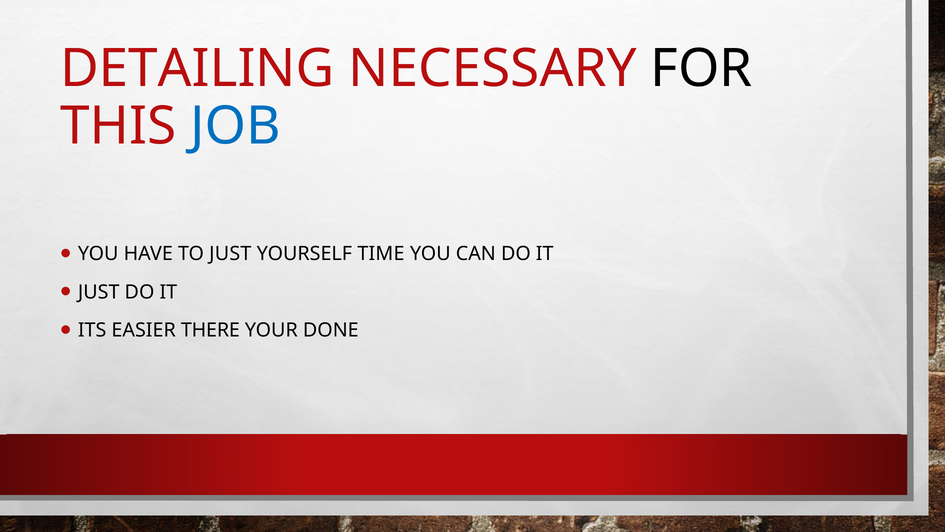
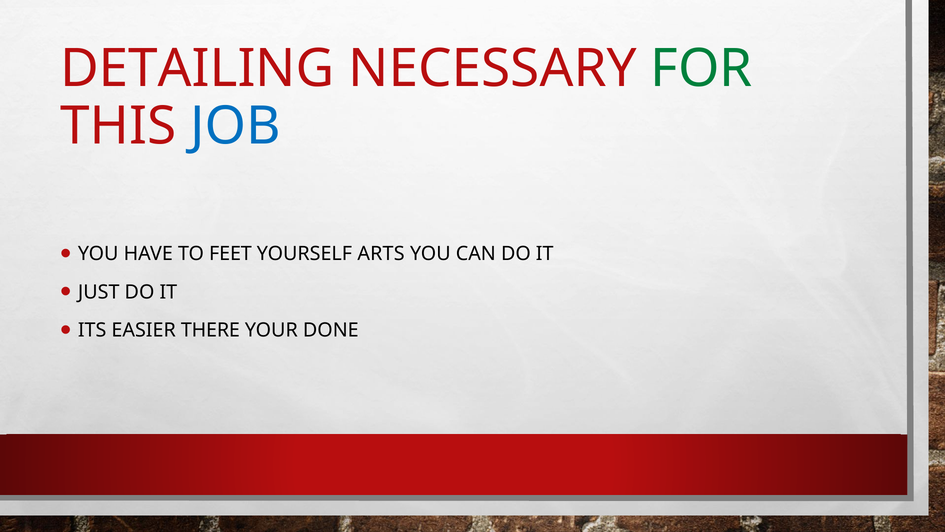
FOR colour: black -> green
TO JUST: JUST -> FEET
TIME: TIME -> ARTS
